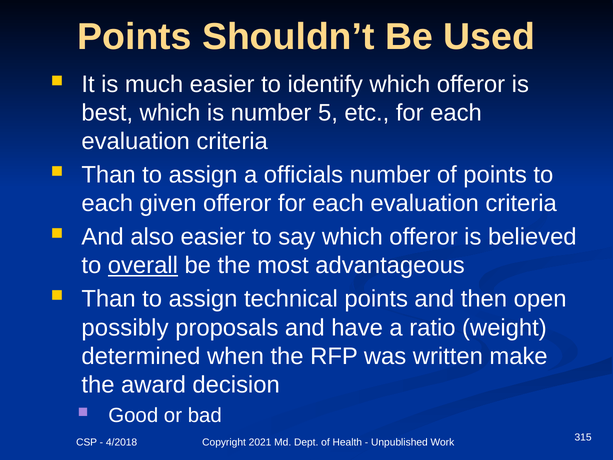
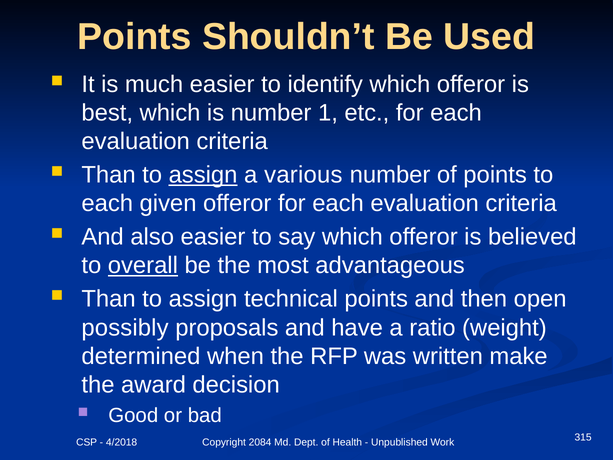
5: 5 -> 1
assign at (203, 175) underline: none -> present
officials: officials -> various
2021: 2021 -> 2084
